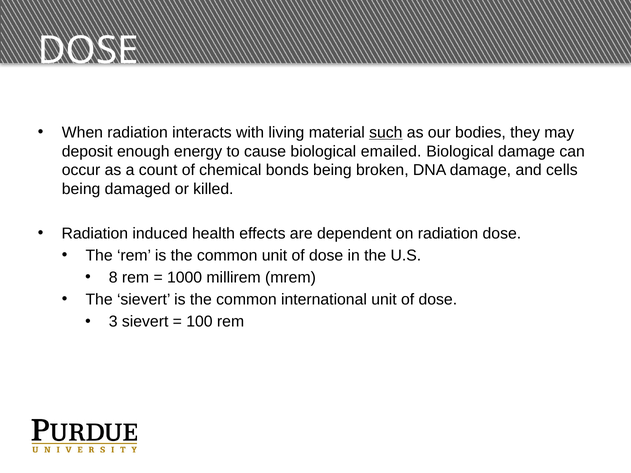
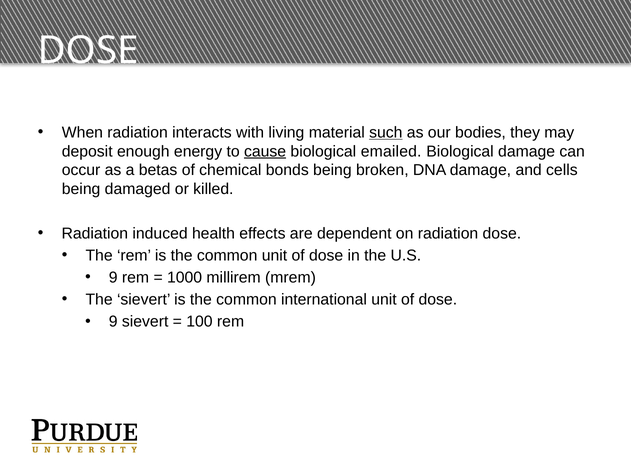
cause underline: none -> present
count: count -> betas
8 at (113, 278): 8 -> 9
3 at (113, 322): 3 -> 9
